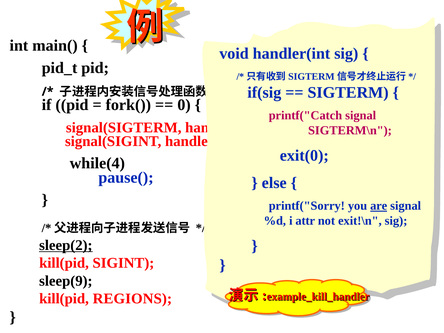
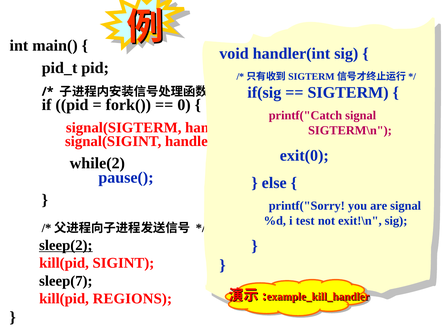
while(4: while(4 -> while(2
are underline: present -> none
attr: attr -> test
sleep(9: sleep(9 -> sleep(7
